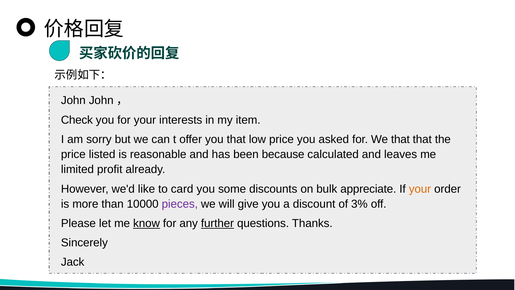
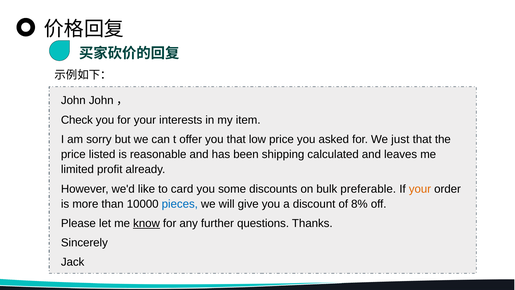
We that: that -> just
because: because -> shipping
appreciate: appreciate -> preferable
pieces colour: purple -> blue
3%: 3% -> 8%
further underline: present -> none
